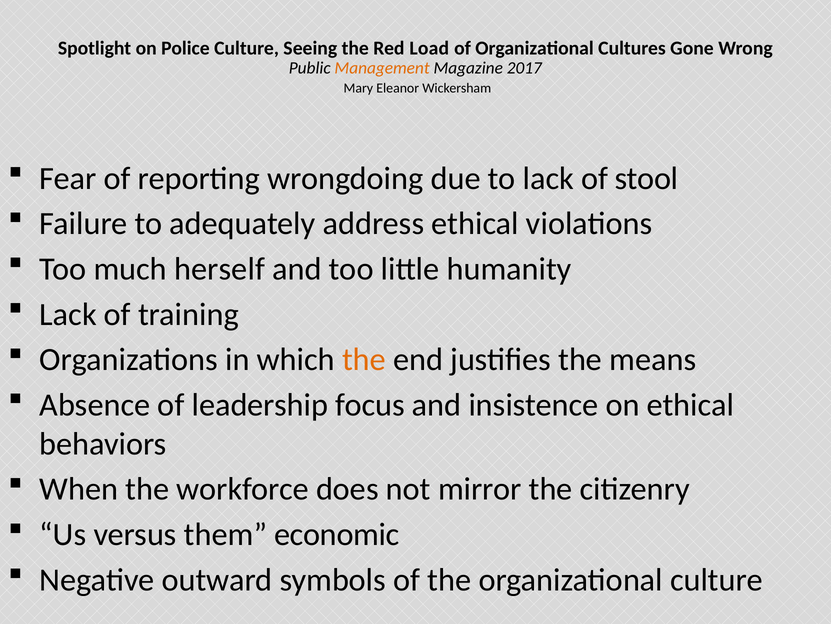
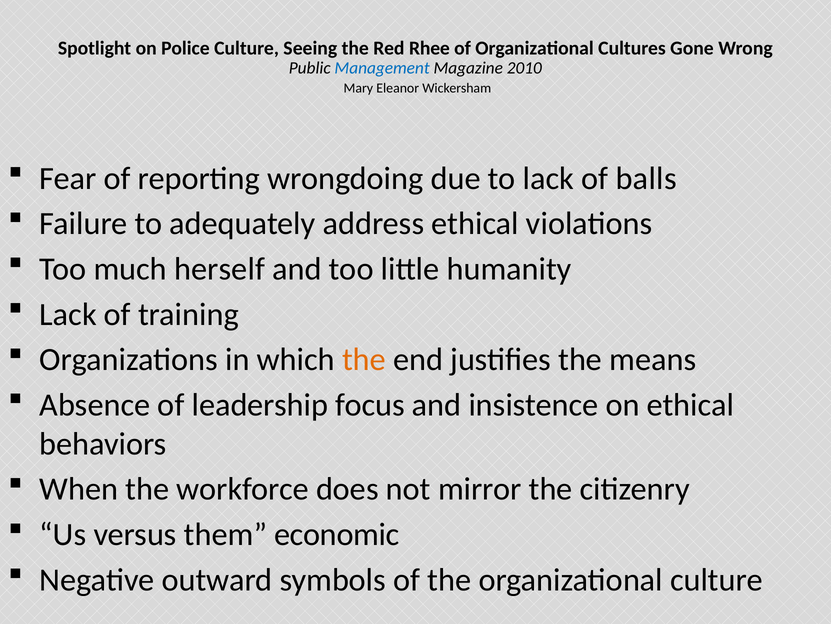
Load: Load -> Rhee
Management colour: orange -> blue
2017: 2017 -> 2010
stool: stool -> balls
